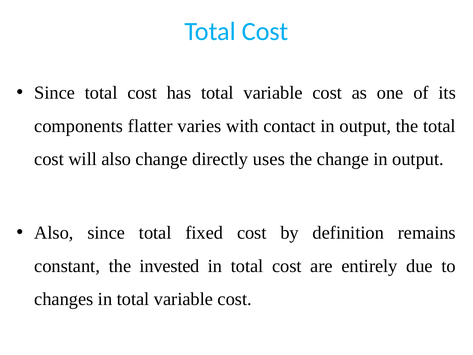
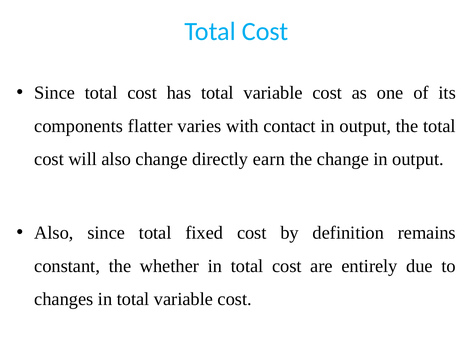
uses: uses -> earn
invested: invested -> whether
